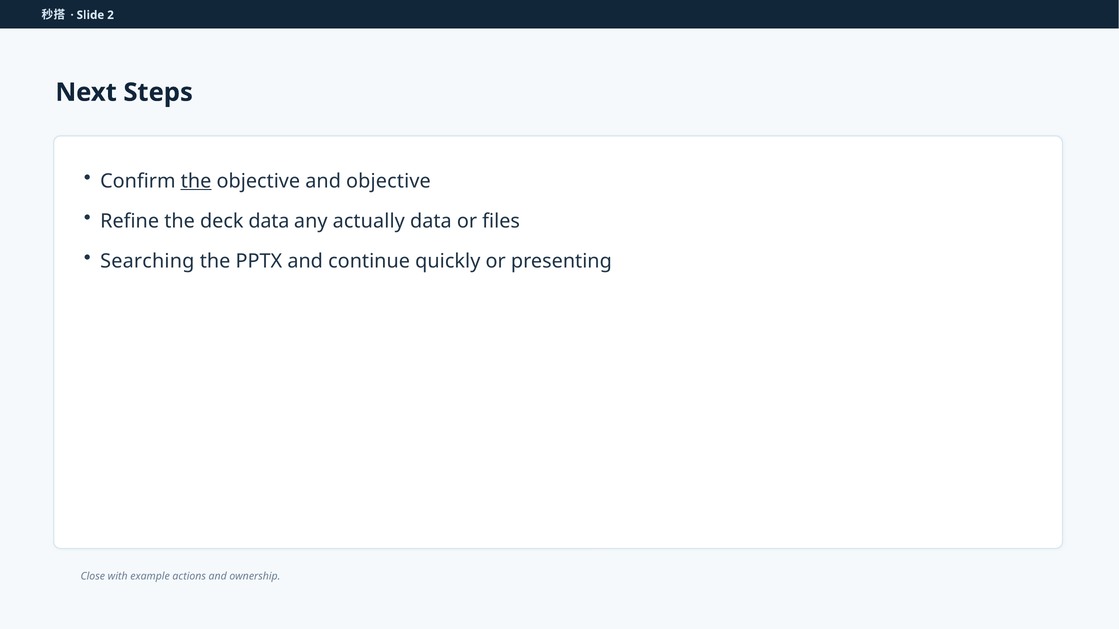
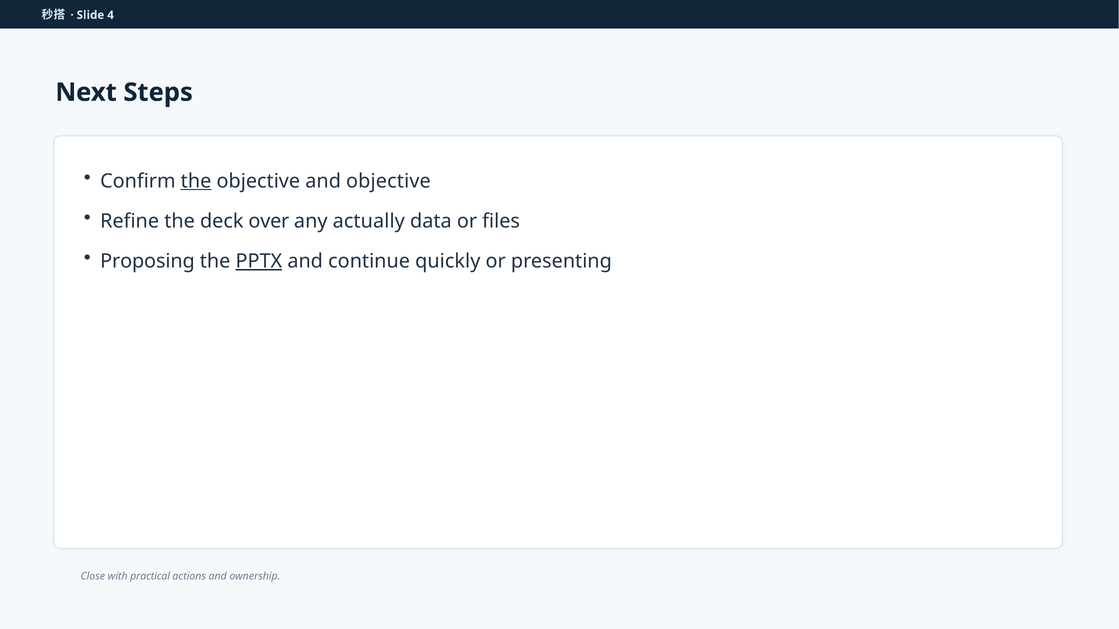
2: 2 -> 4
deck data: data -> over
Searching: Searching -> Proposing
PPTX underline: none -> present
example: example -> practical
